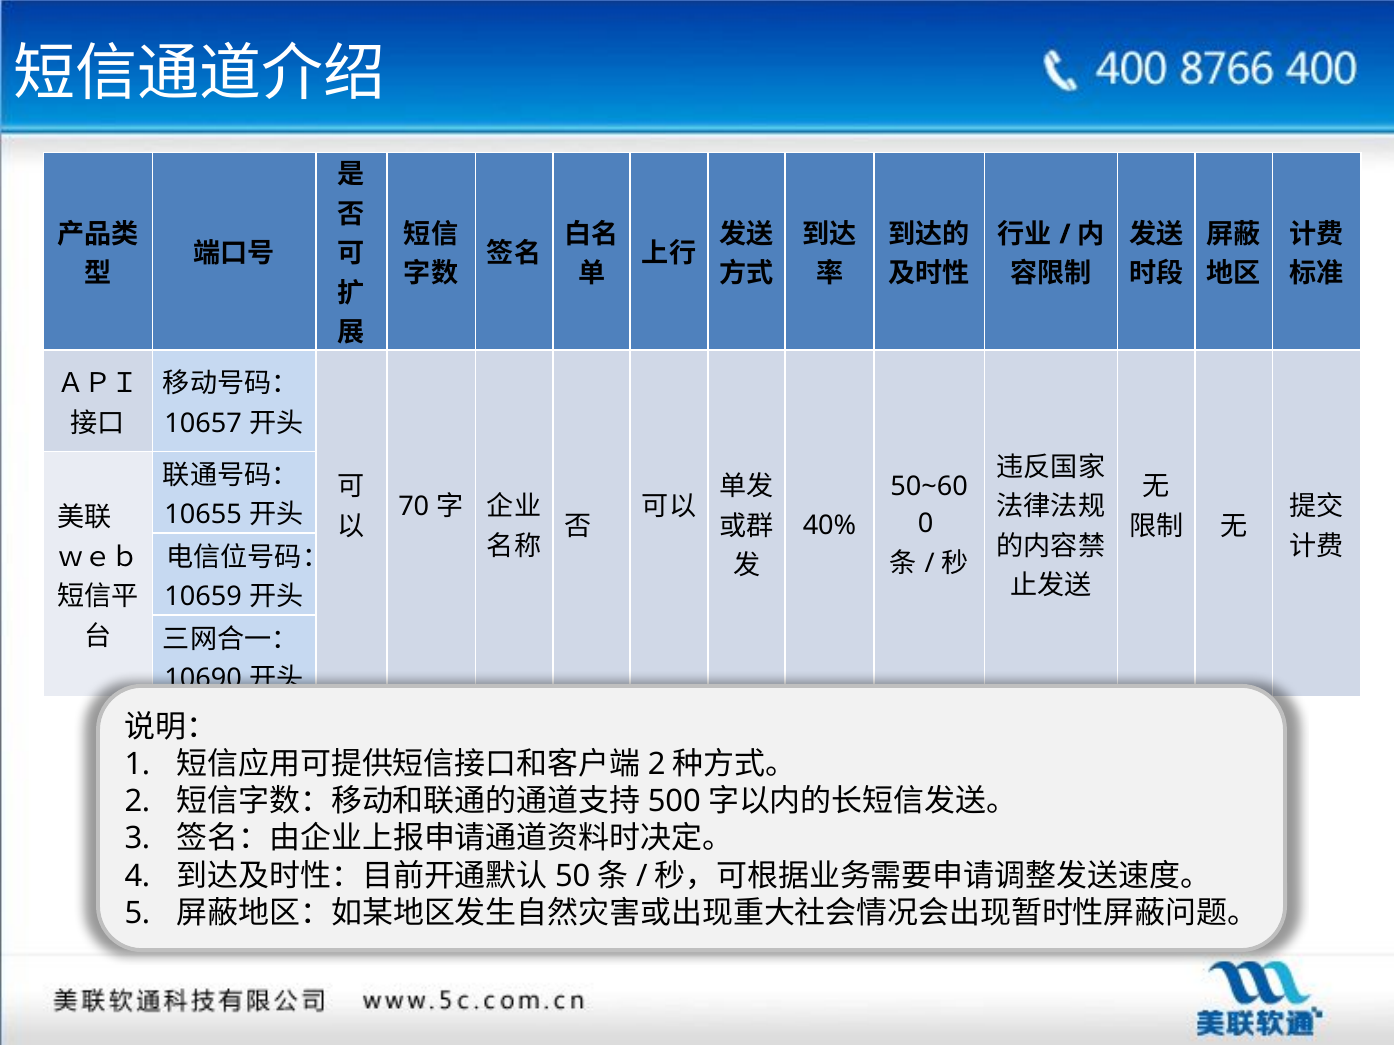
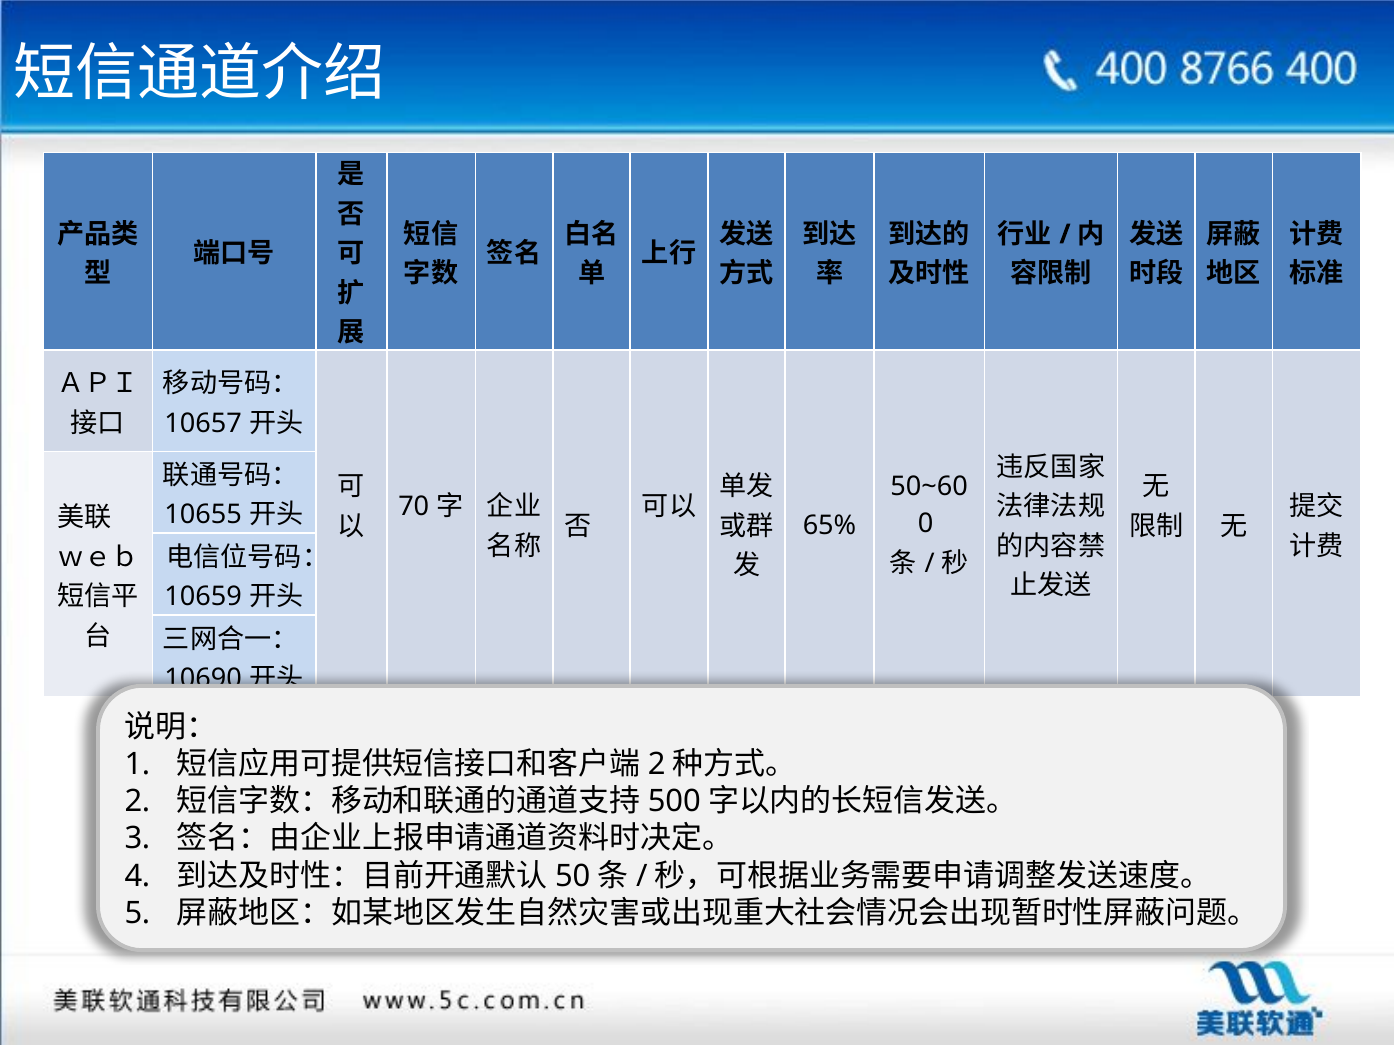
40%: 40% -> 65%
